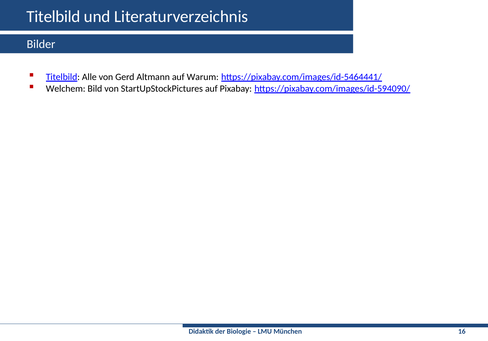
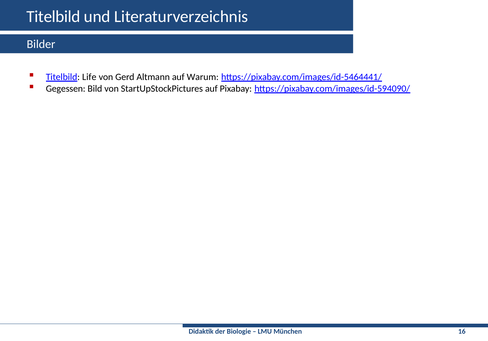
Alle: Alle -> Life
Welchem: Welchem -> Gegessen
